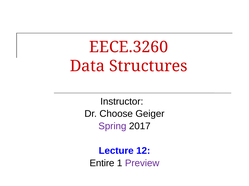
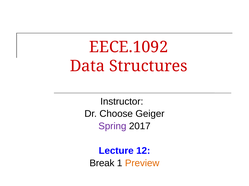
EECE.3260: EECE.3260 -> EECE.1092
Entire: Entire -> Break
Preview colour: purple -> orange
